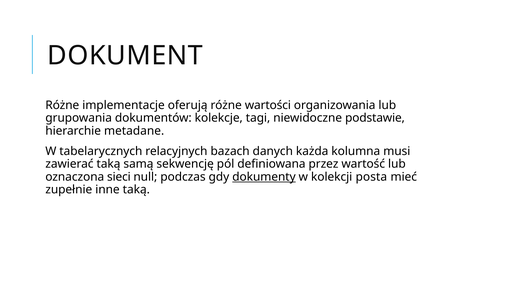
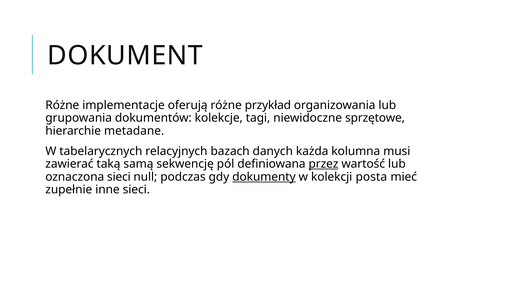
wartości: wartości -> przykład
podstawie: podstawie -> sprzętowe
przez underline: none -> present
inne taką: taką -> sieci
